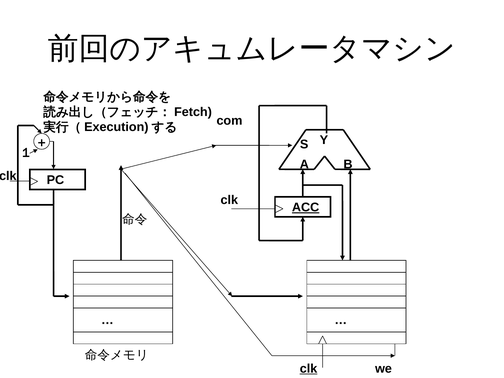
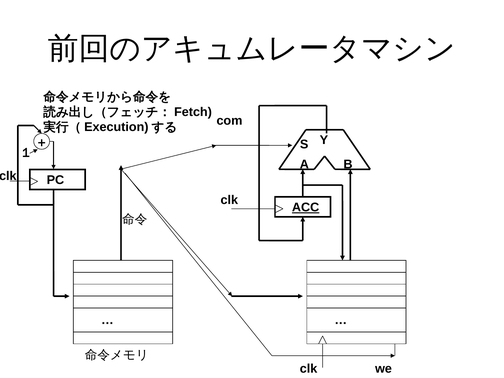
clk at (309, 369) underline: present -> none
